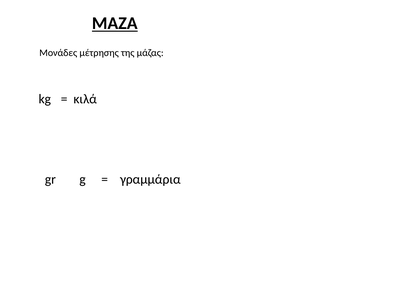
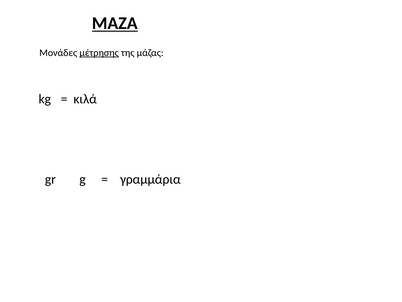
μέτρησης underline: none -> present
